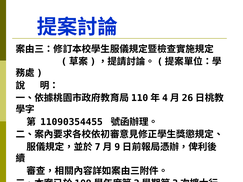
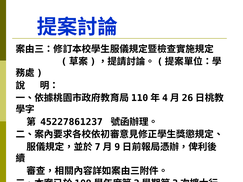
11090354455: 11090354455 -> 45227861237
